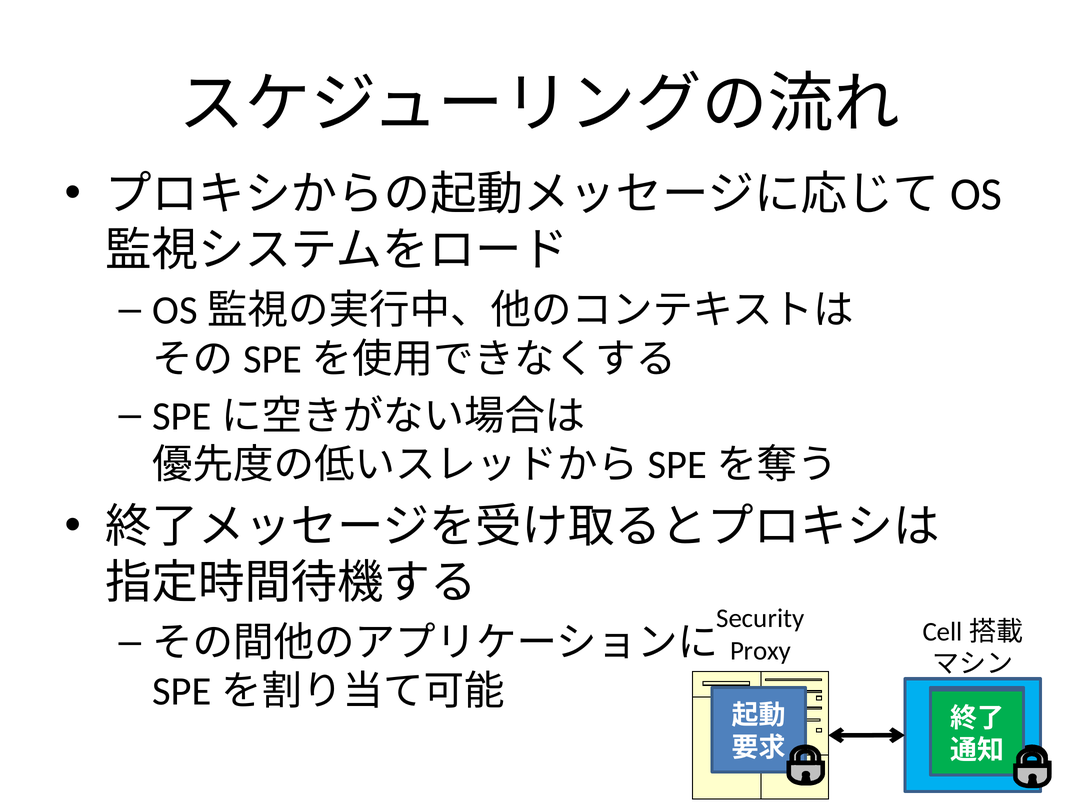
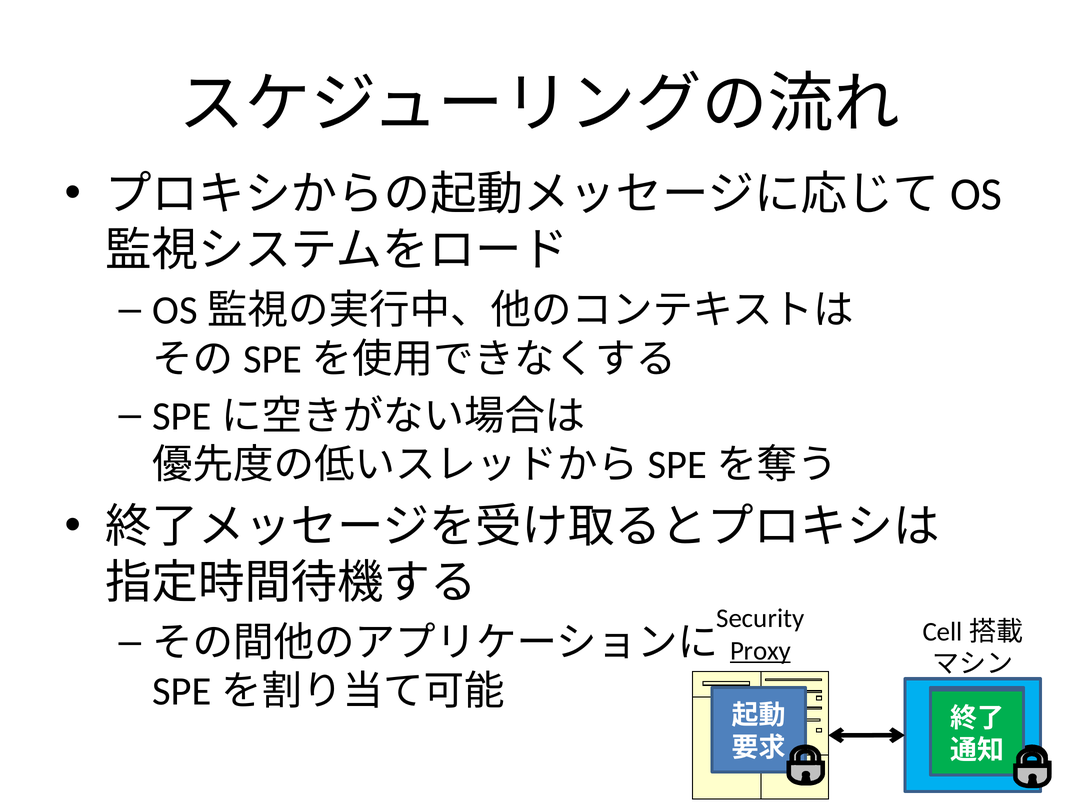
Proxy underline: none -> present
